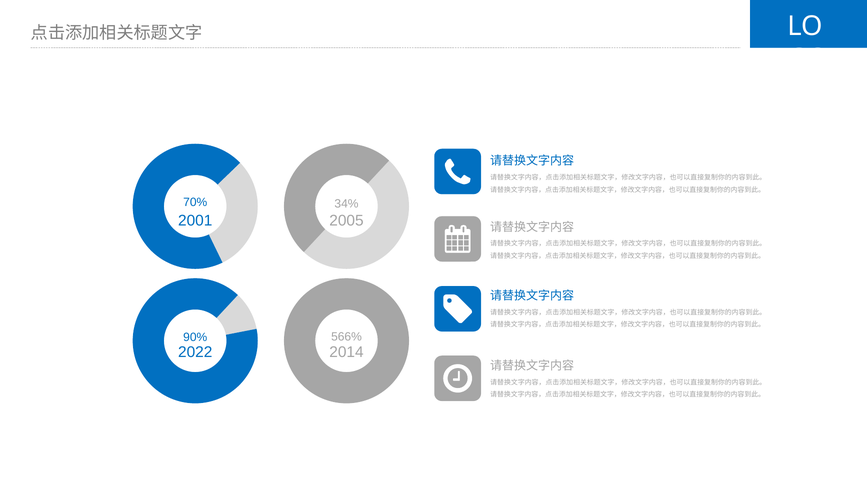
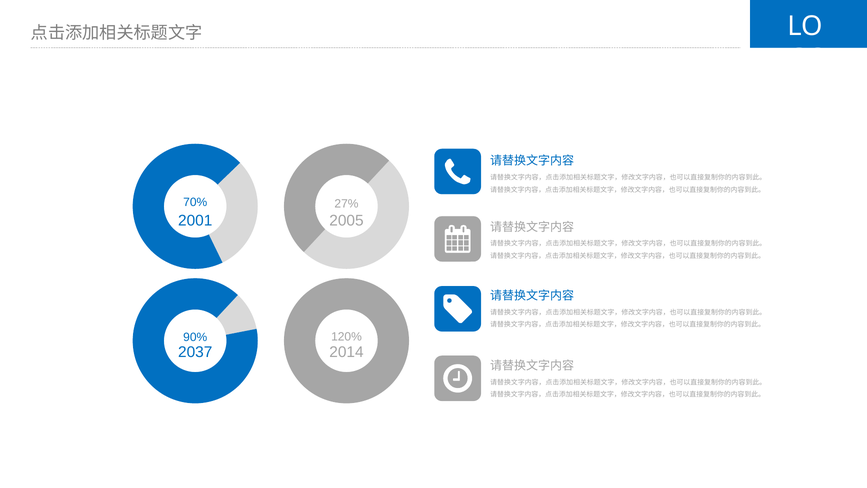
34%: 34% -> 27%
566%: 566% -> 120%
2022: 2022 -> 2037
